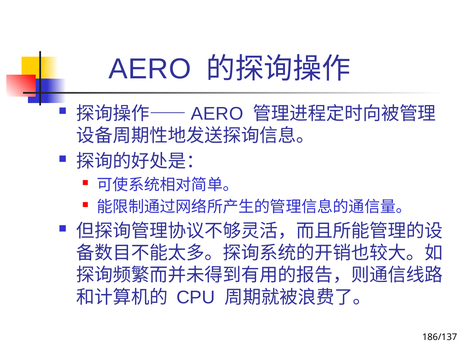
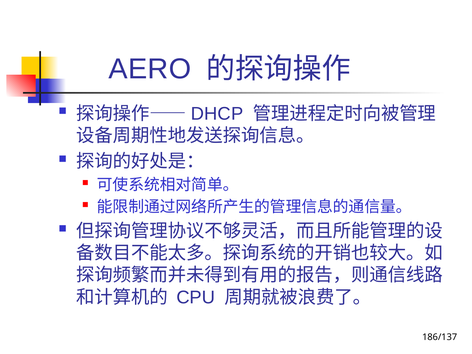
AERO at (217, 114): AERO -> DHCP
